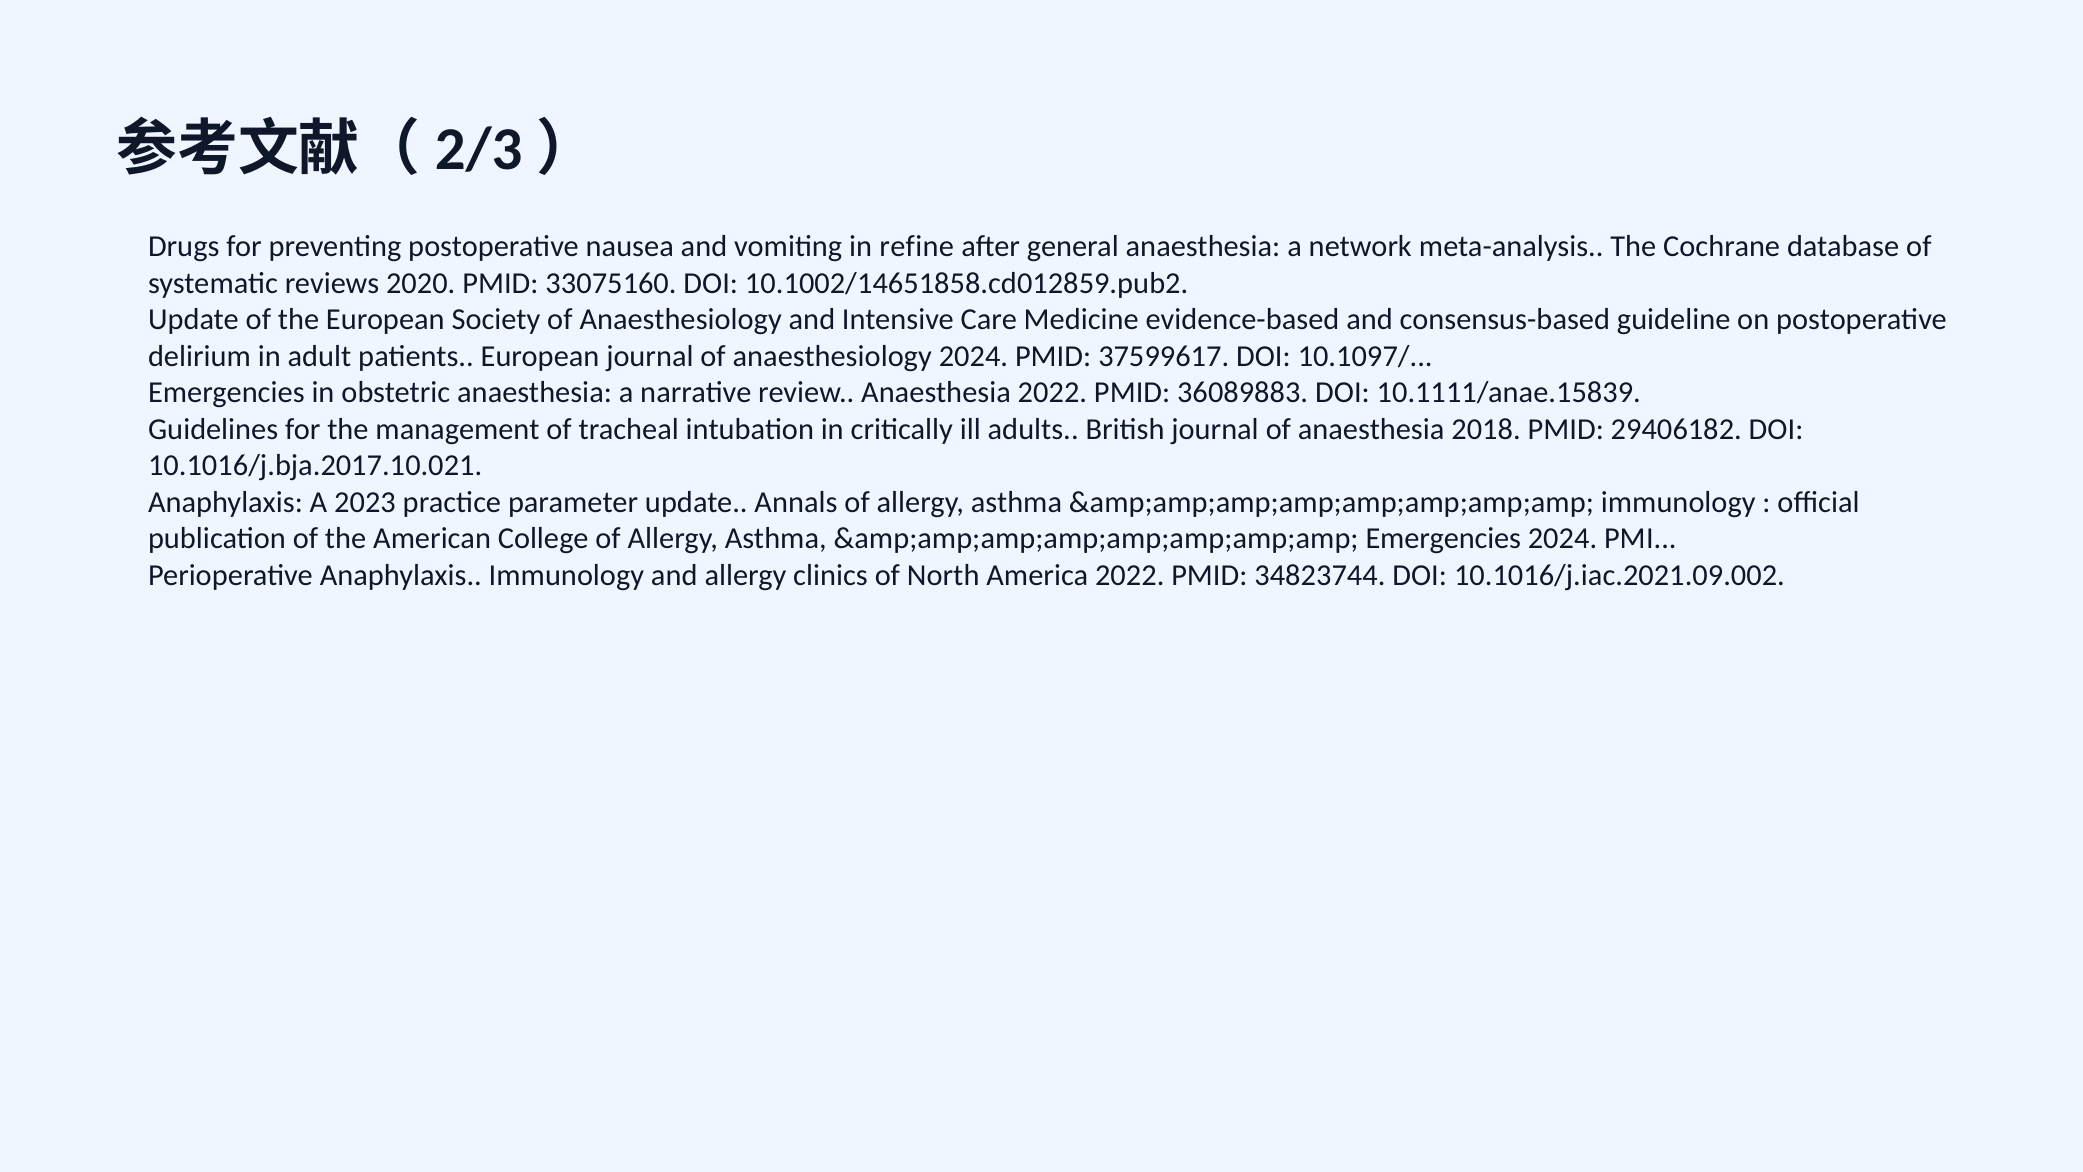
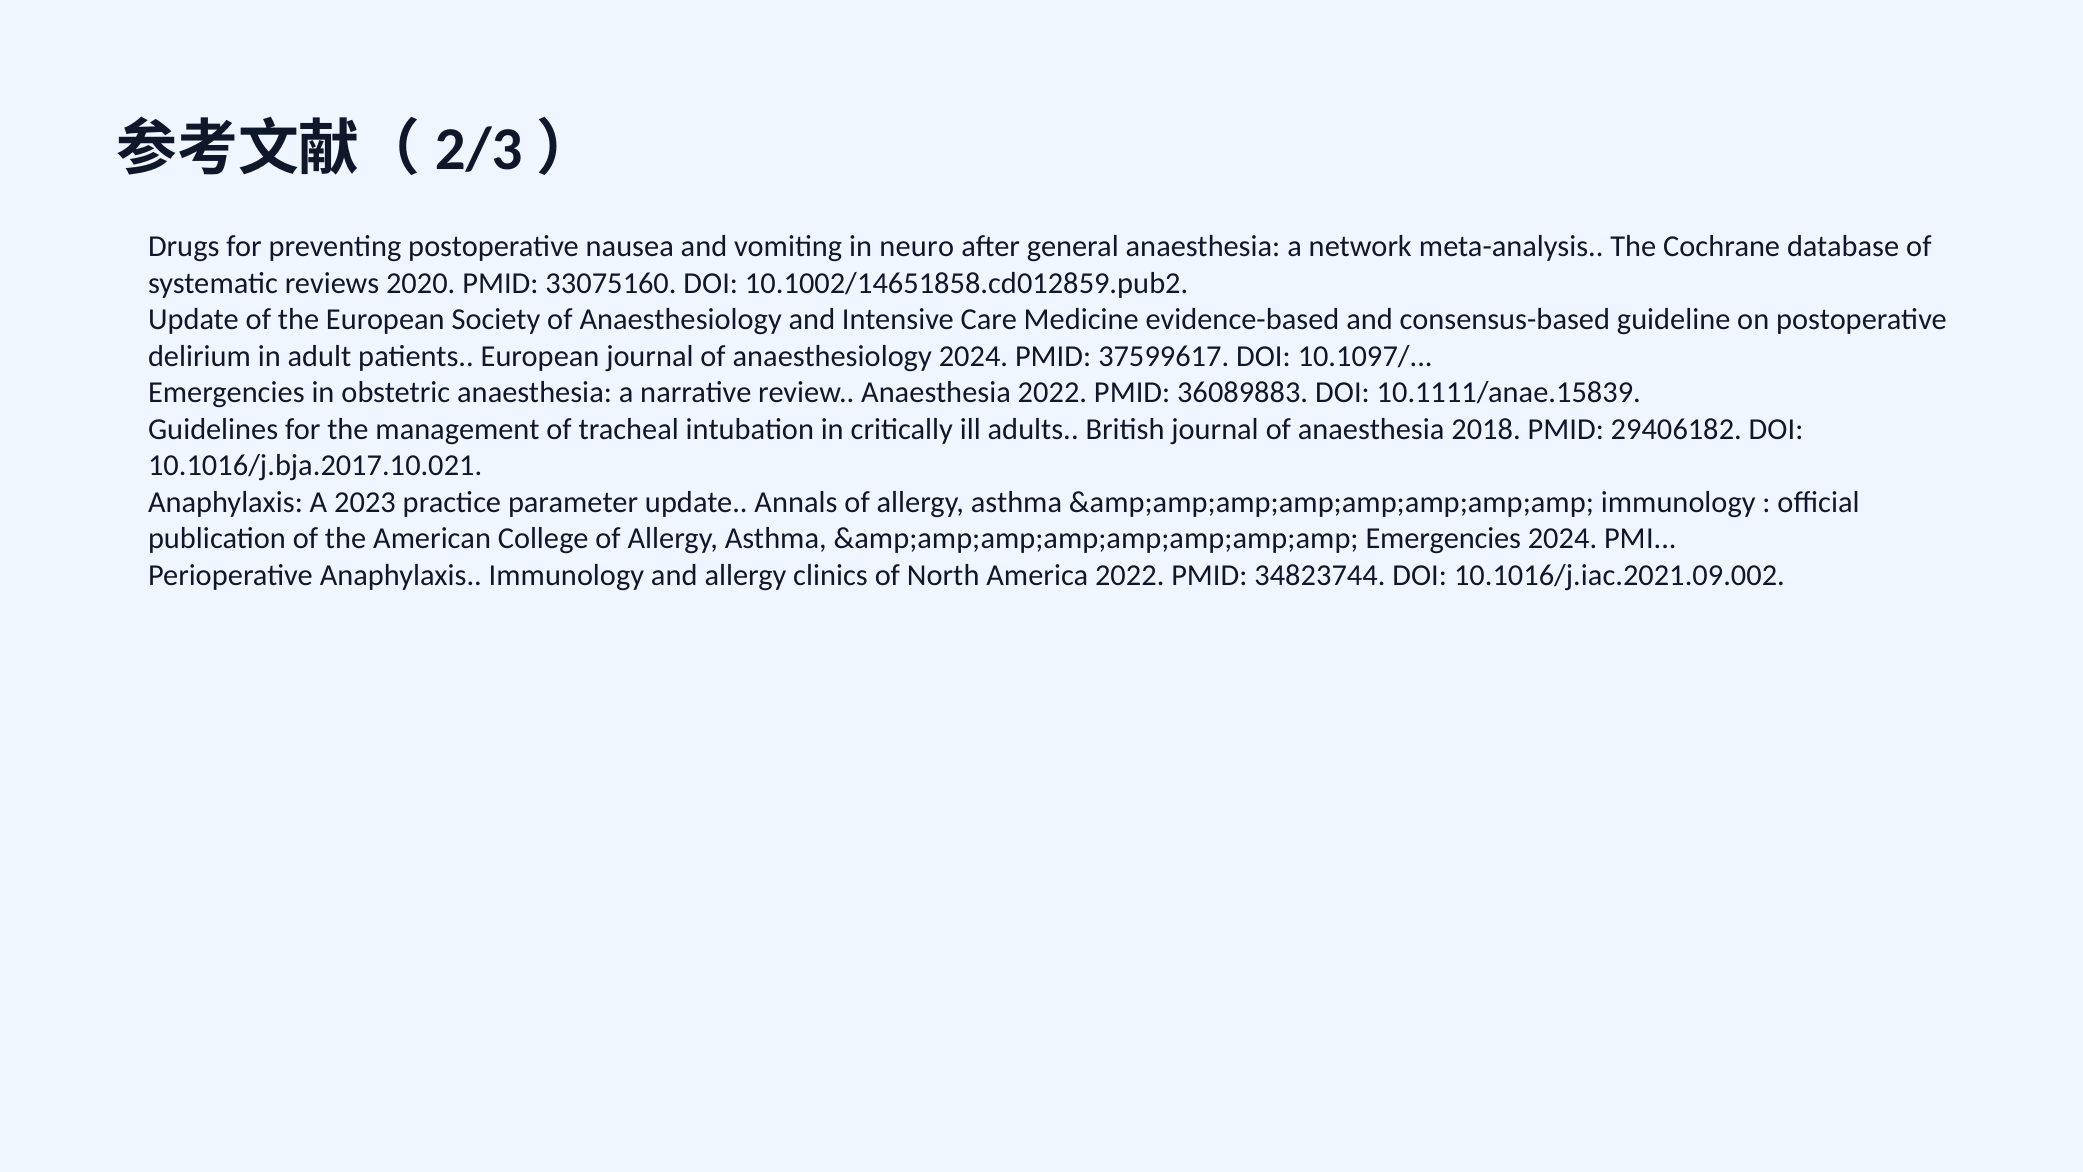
refine: refine -> neuro
